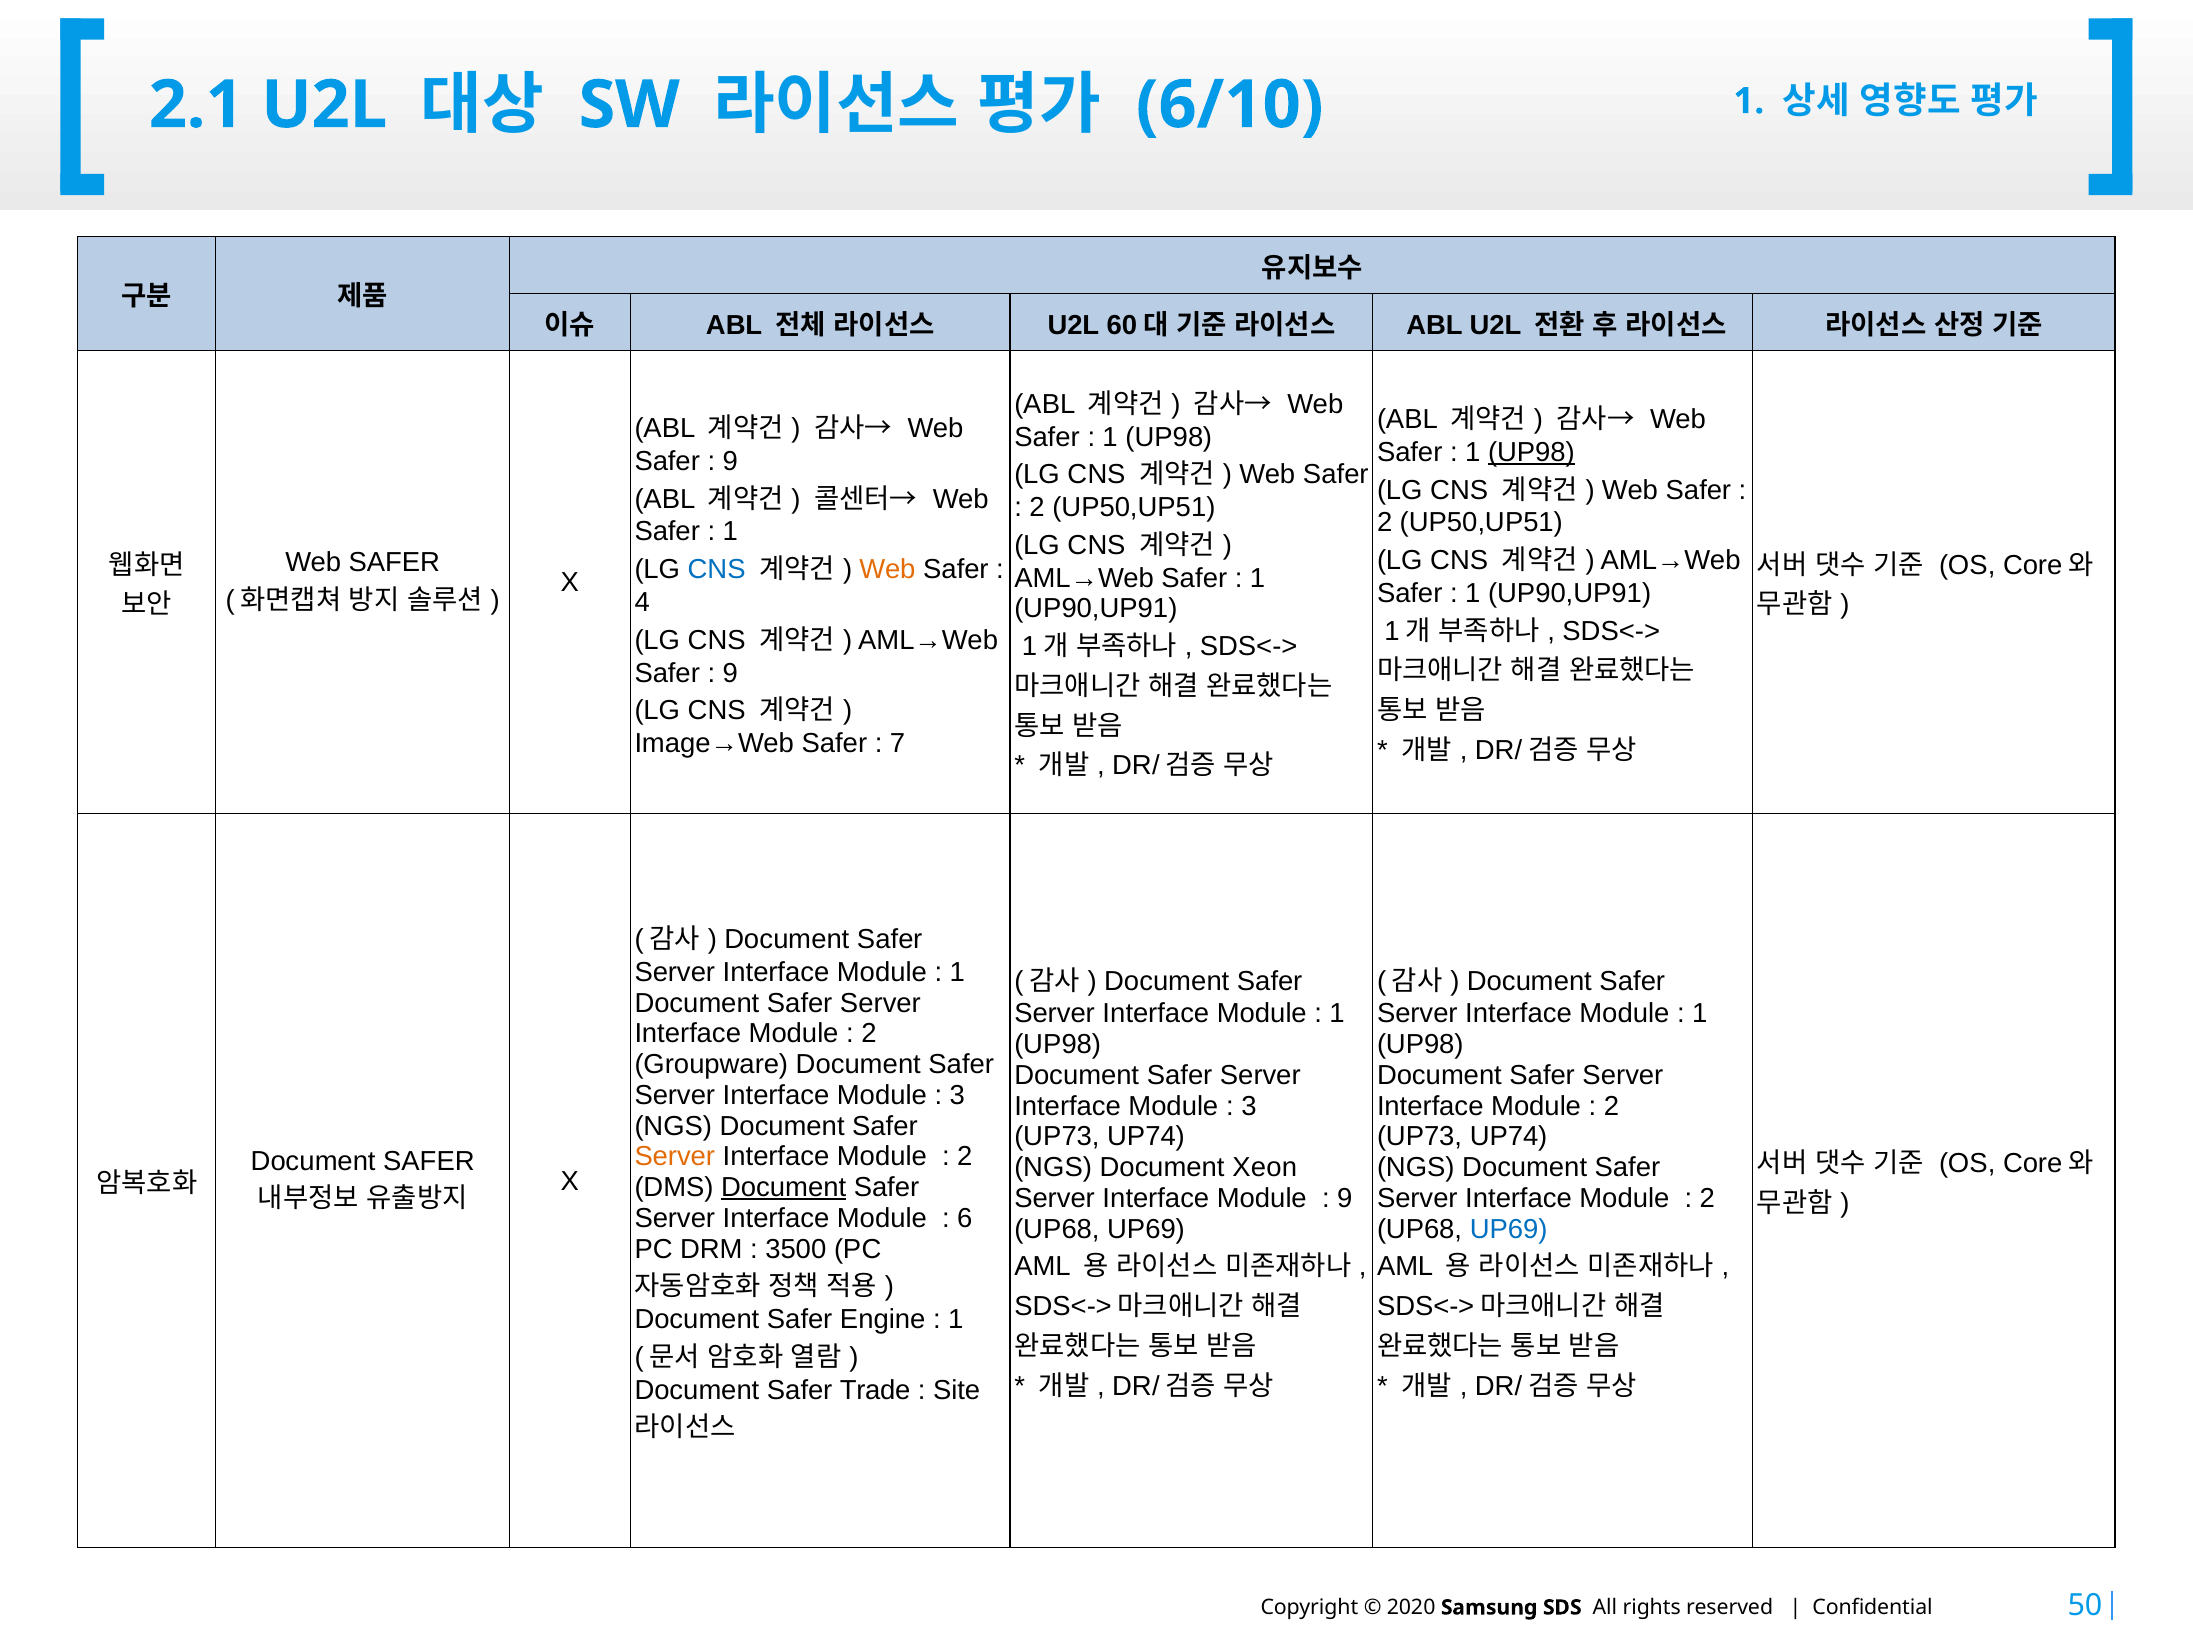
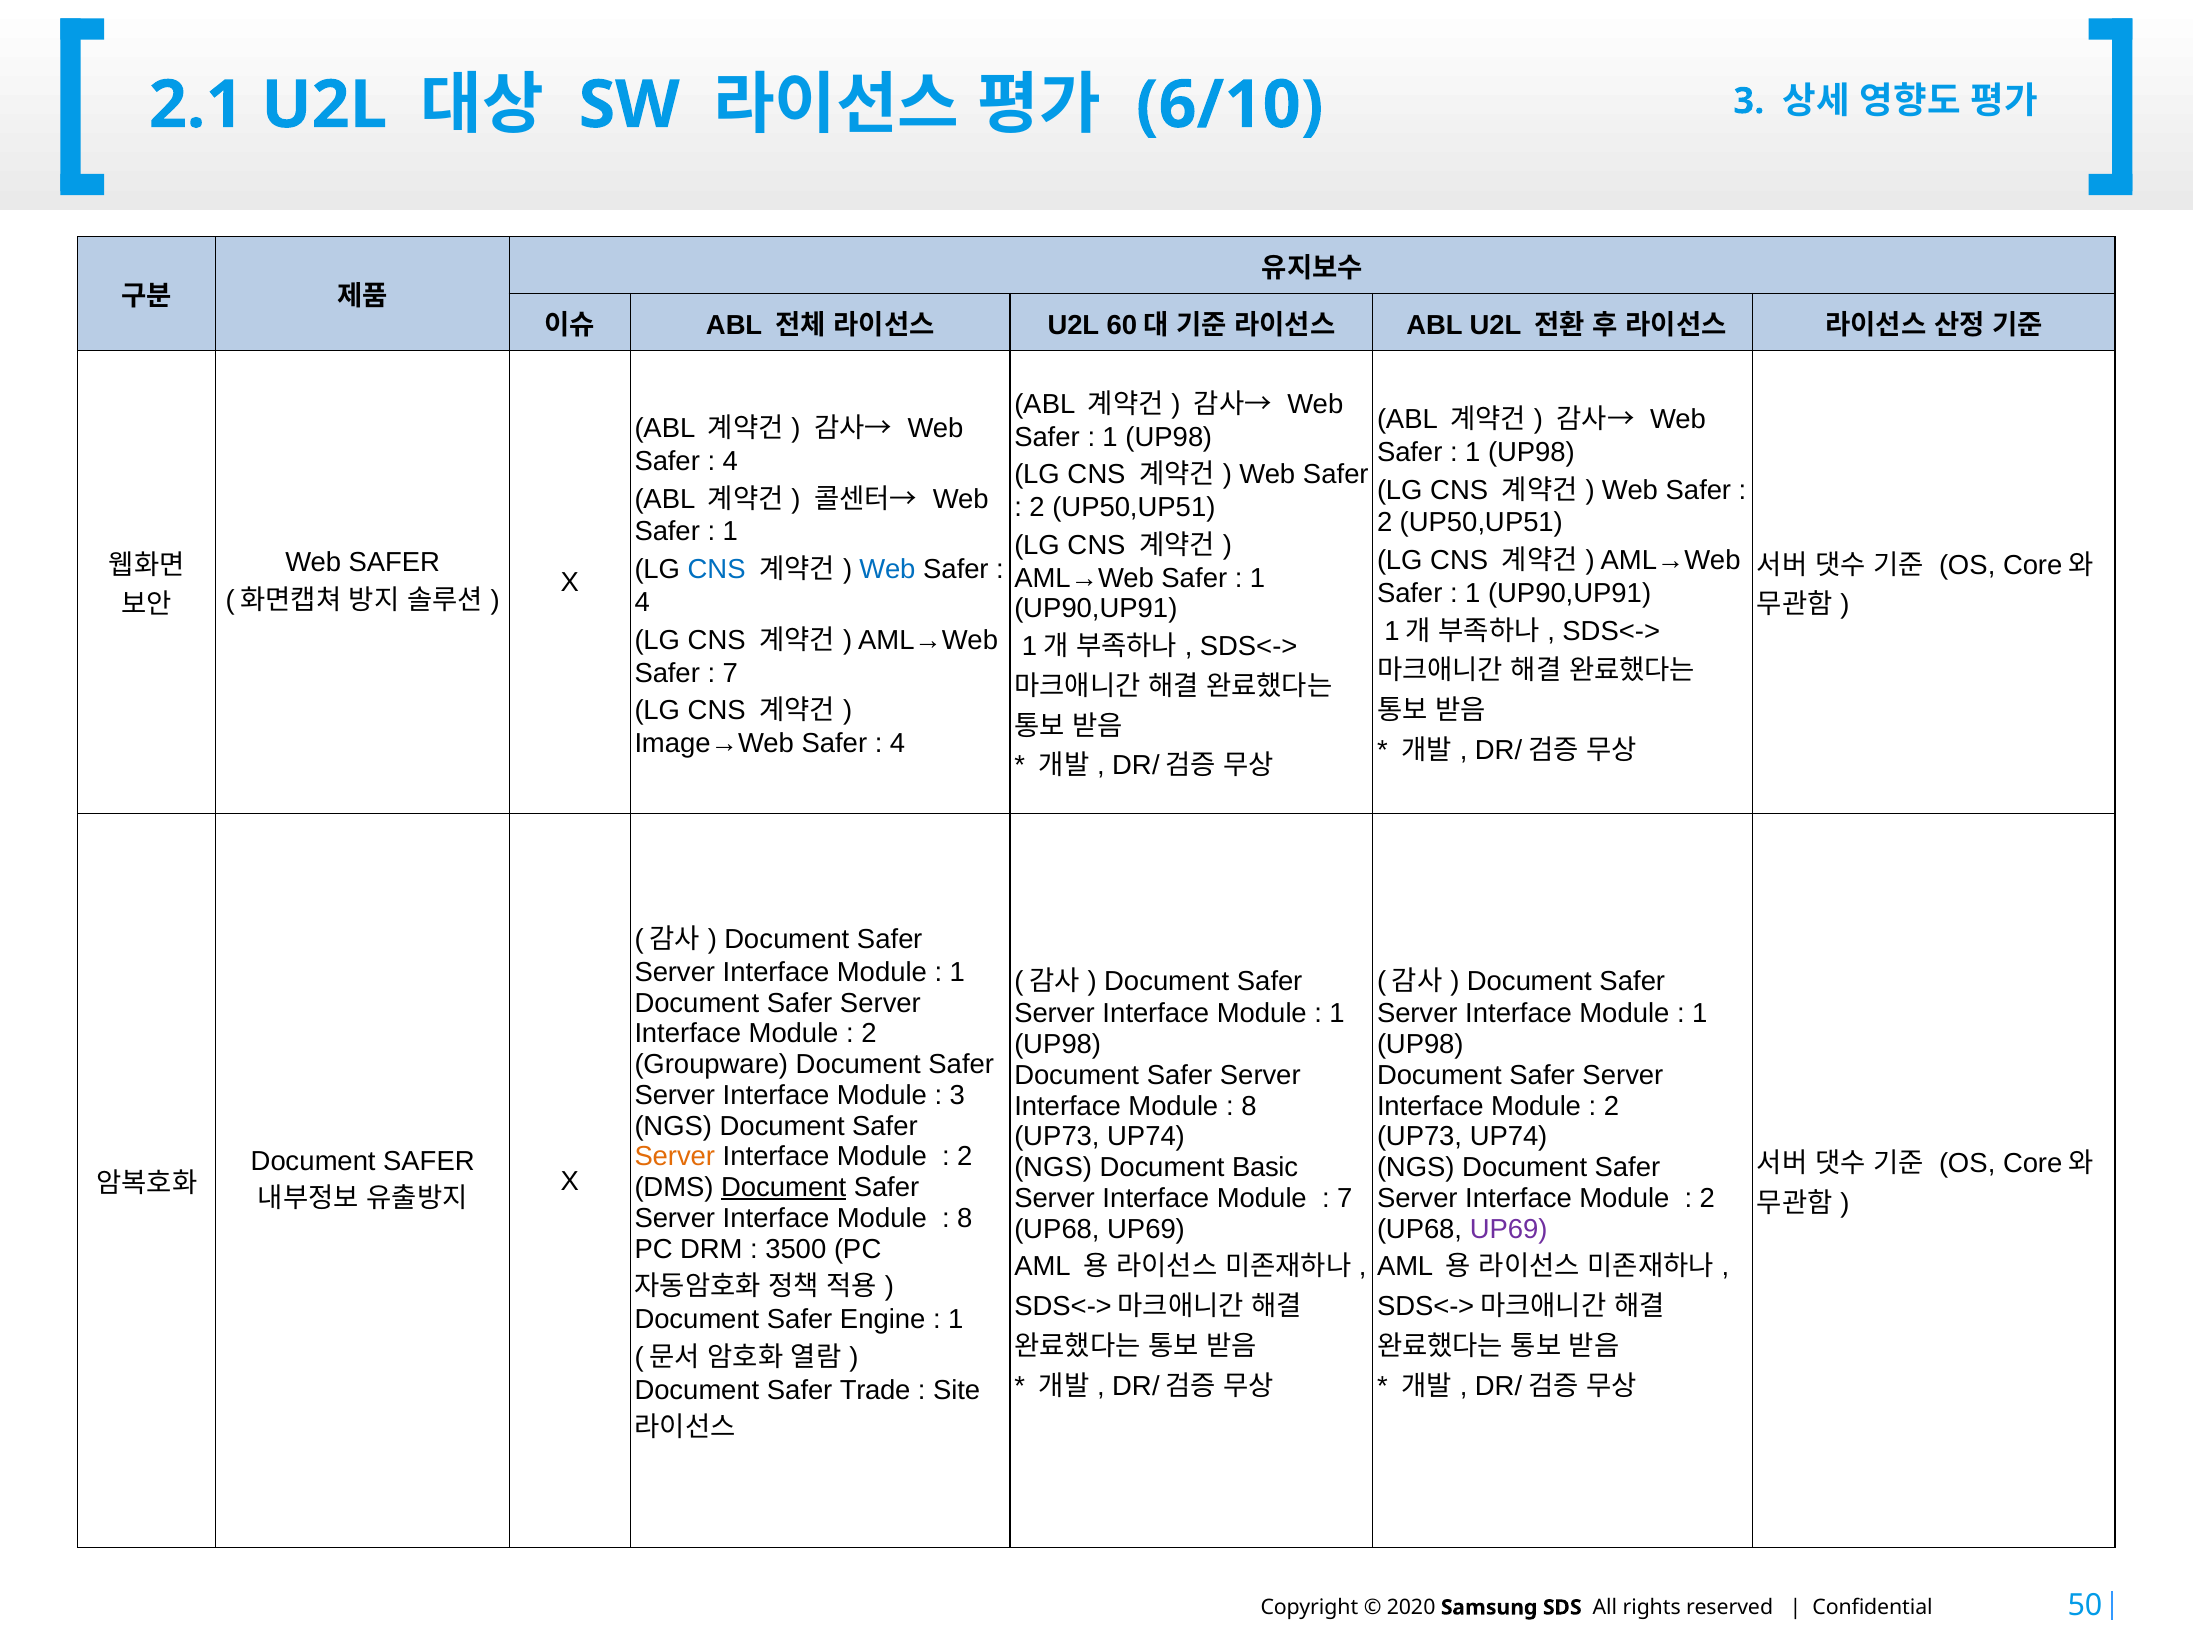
6/10 1: 1 -> 3
UP98 at (1531, 452) underline: present -> none
9 at (730, 461): 9 -> 4
Web at (887, 569) colour: orange -> blue
9 at (730, 673): 9 -> 7
7 at (897, 743): 7 -> 4
3 at (1249, 1106): 3 -> 8
Xeon: Xeon -> Basic
9 at (1345, 1198): 9 -> 7
6 at (965, 1218): 6 -> 8
UP69 at (1509, 1229) colour: blue -> purple
